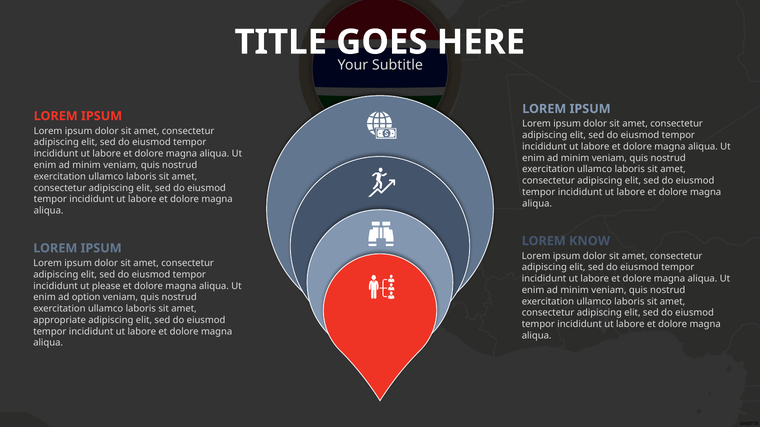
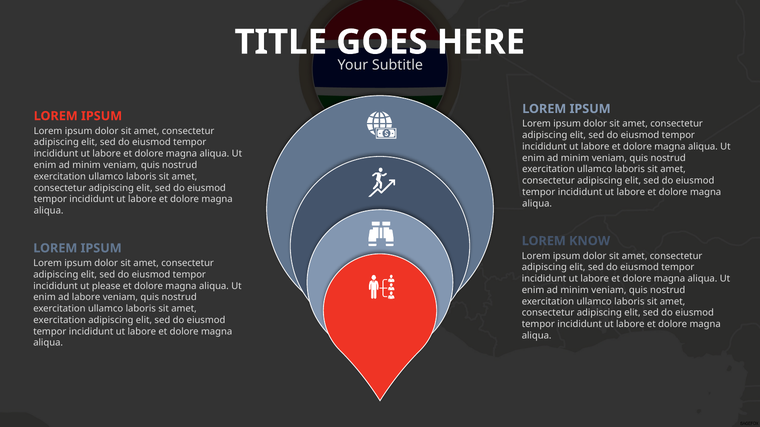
ad option: option -> labore
appropriate at (60, 320): appropriate -> exercitation
